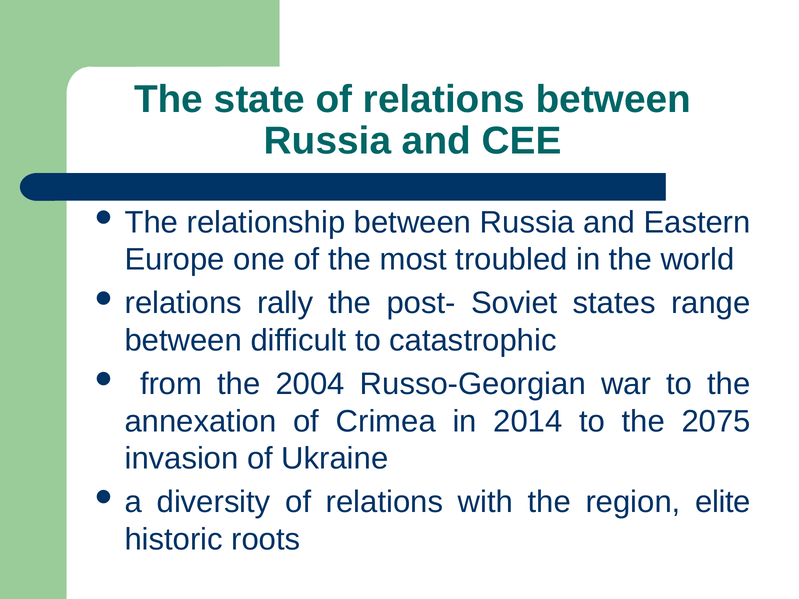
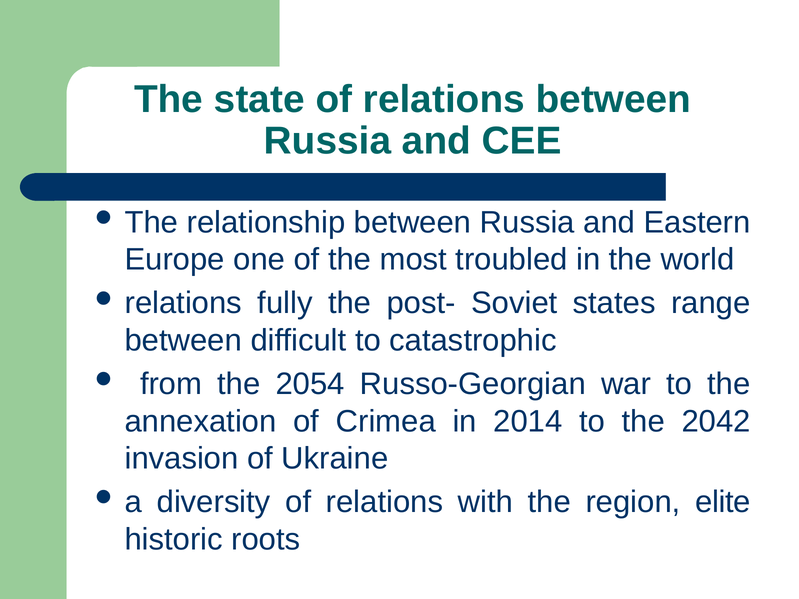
rally: rally -> fully
2004: 2004 -> 2054
2075: 2075 -> 2042
